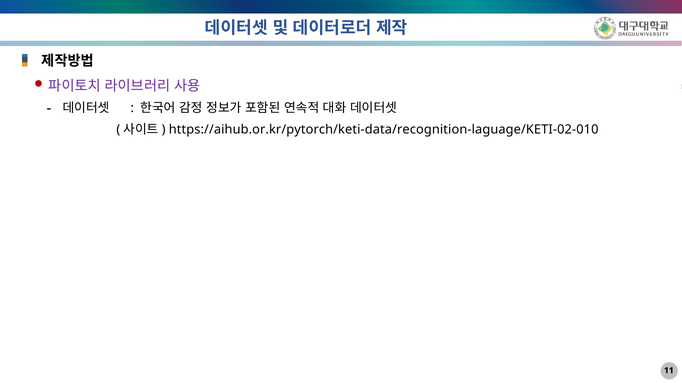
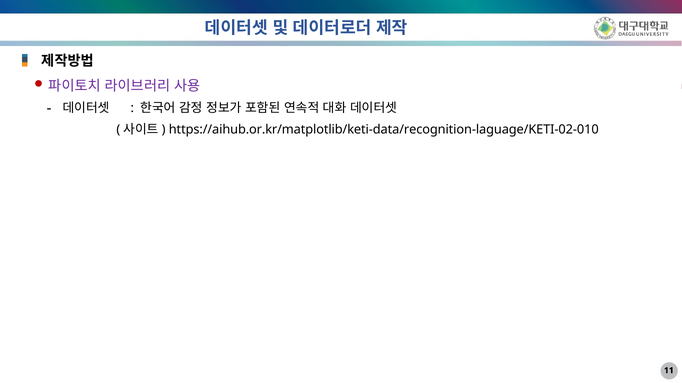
https://aihub.or.kr/pytorch/keti-data/recognition-laguage/KETI-02-010: https://aihub.or.kr/pytorch/keti-data/recognition-laguage/KETI-02-010 -> https://aihub.or.kr/matplotlib/keti-data/recognition-laguage/KETI-02-010
